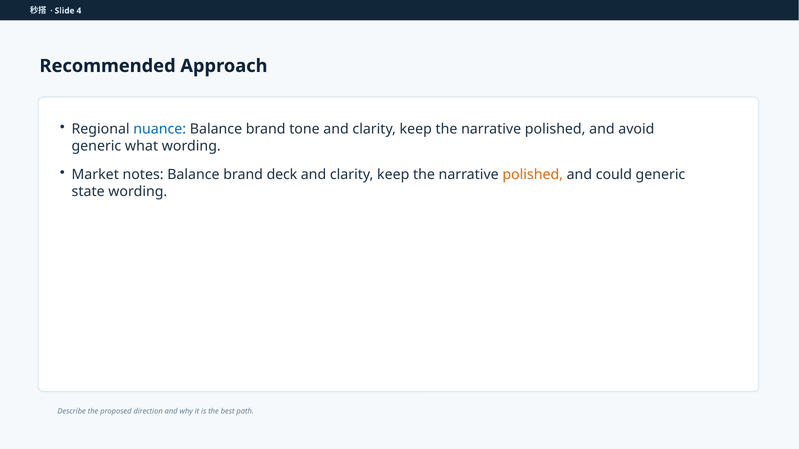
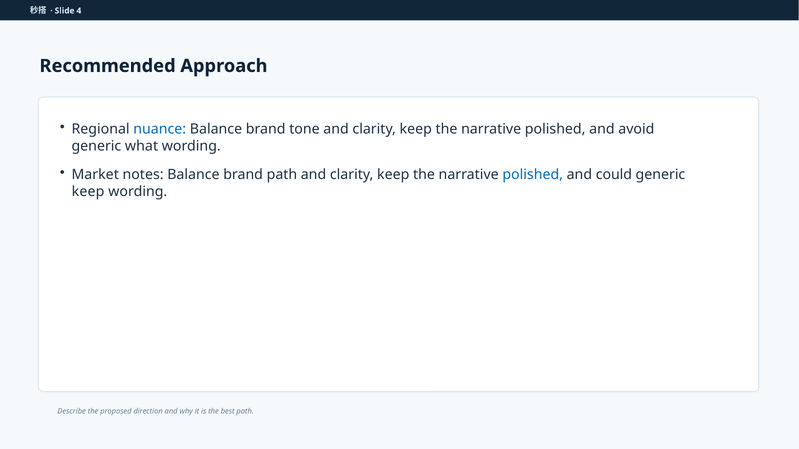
brand deck: deck -> path
polished at (533, 175) colour: orange -> blue
state at (88, 192): state -> keep
